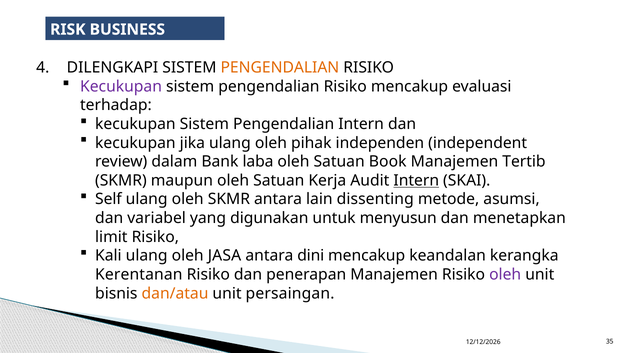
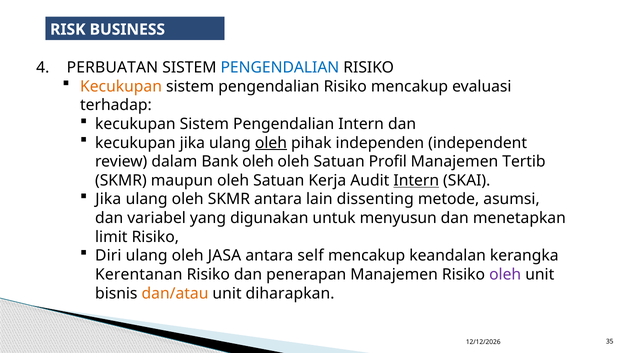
DILENGKAPI: DILENGKAPI -> PERBUATAN
PENGENDALIAN at (280, 67) colour: orange -> blue
Kecukupan at (121, 86) colour: purple -> orange
oleh at (271, 143) underline: none -> present
Bank laba: laba -> oleh
Book: Book -> Profil
Self at (108, 199): Self -> Jika
Kali: Kali -> Diri
dini: dini -> self
persaingan: persaingan -> diharapkan
